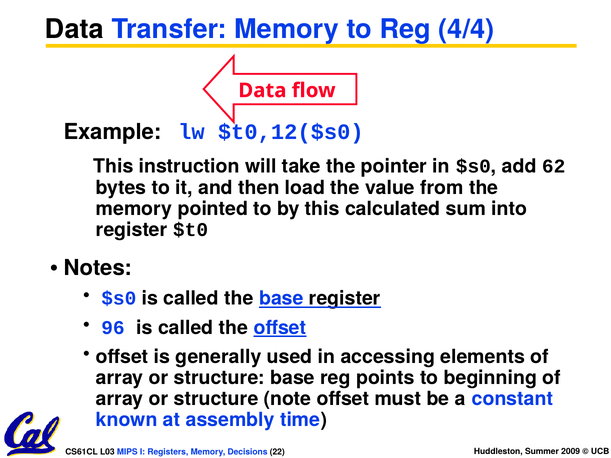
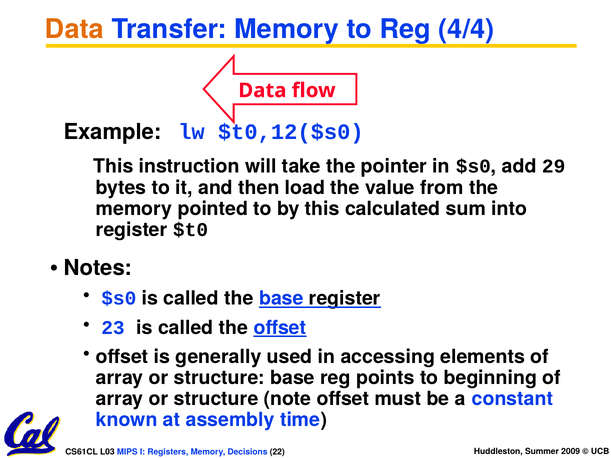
Data at (74, 30) colour: black -> orange
62: 62 -> 29
96: 96 -> 23
